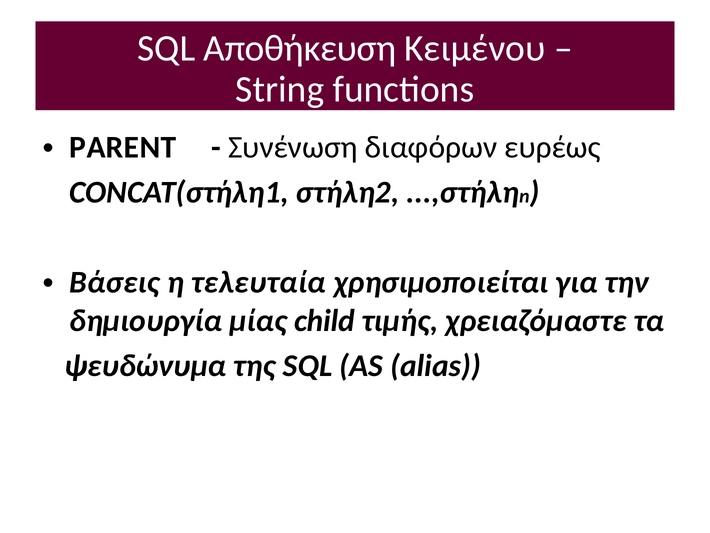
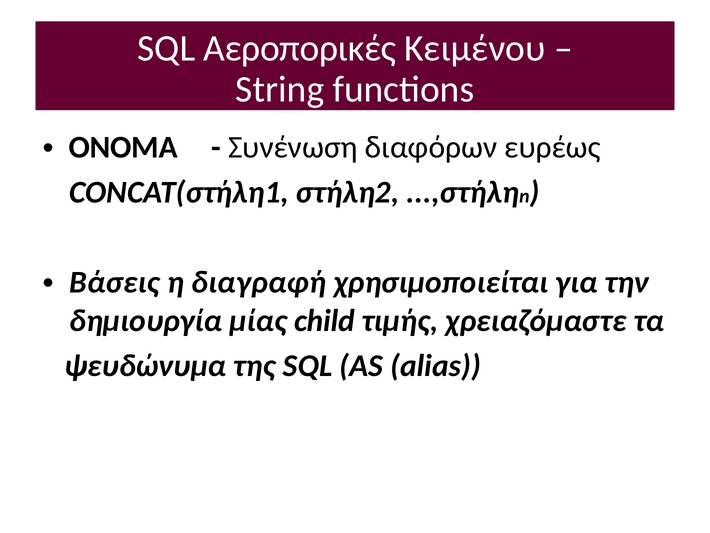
Αποθήκευση: Αποθήκευση -> Αεροπορικές
PARENT: PARENT -> ΟΝΟΜΑ
τελευταία: τελευταία -> διαγραφή
